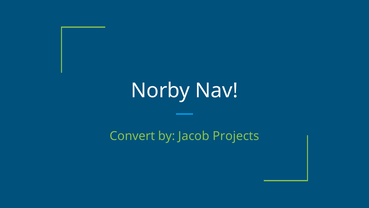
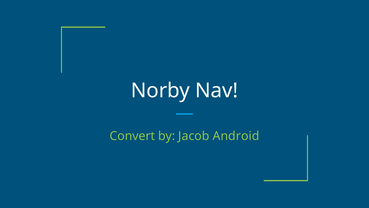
Projects: Projects -> Android
